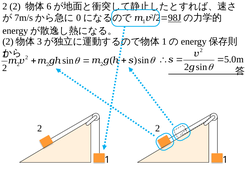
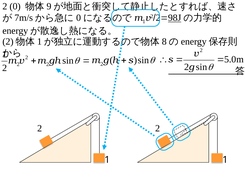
2 at (15, 6): 2 -> 0
6: 6 -> 9
3 at (39, 42): 3 -> 1
1 at (164, 42): 1 -> 8
